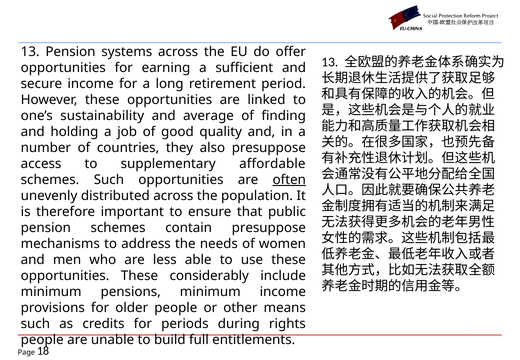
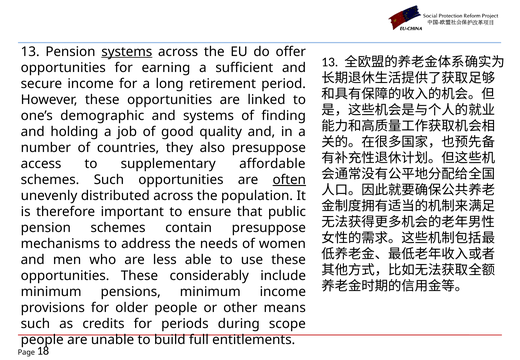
systems at (127, 52) underline: none -> present
sustainability: sustainability -> demographic
and average: average -> systems
rights: rights -> scope
